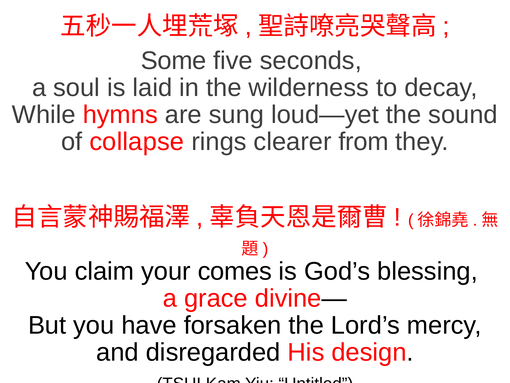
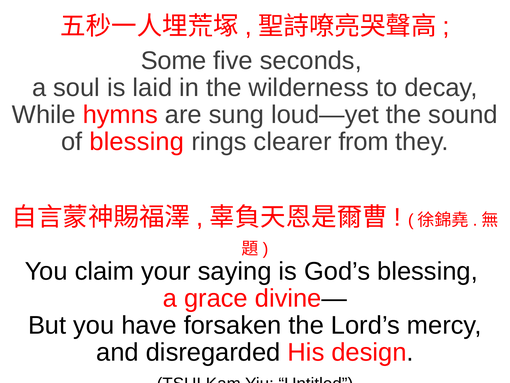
of collapse: collapse -> blessing
comes: comes -> saying
